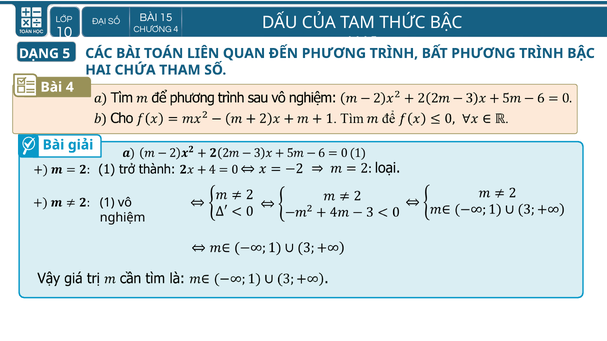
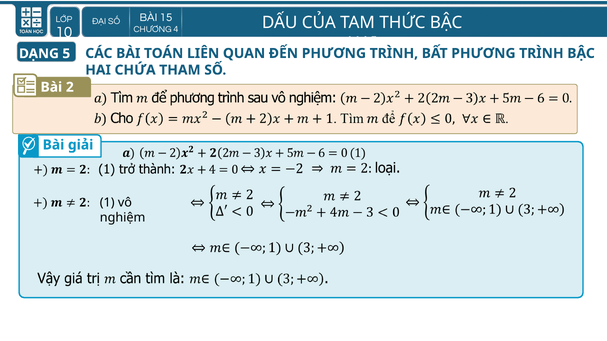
Bài 4: 4 -> 2
